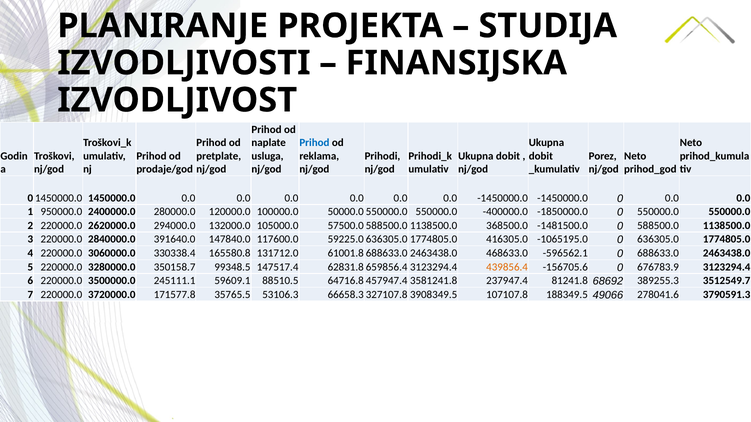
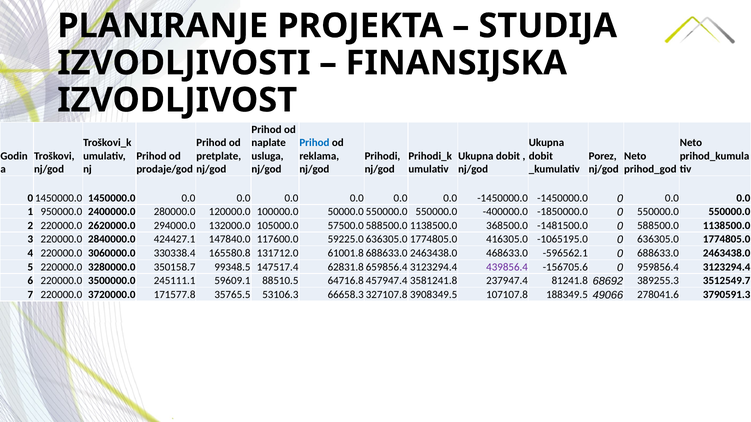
391640.0: 391640.0 -> 424427.1
439856.4 colour: orange -> purple
676783.9: 676783.9 -> 959856.4
